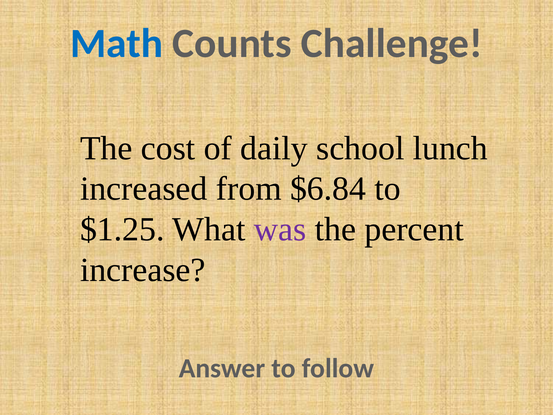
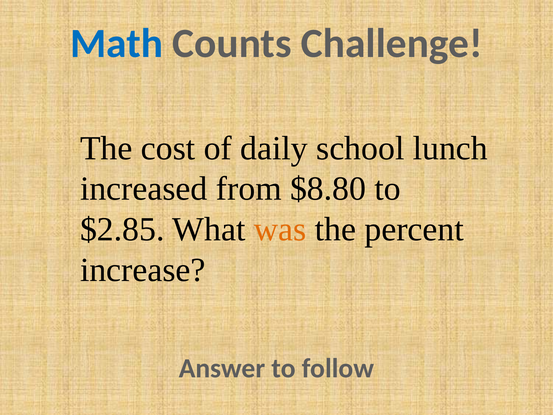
$6.84: $6.84 -> $8.80
$1.25: $1.25 -> $2.85
was colour: purple -> orange
